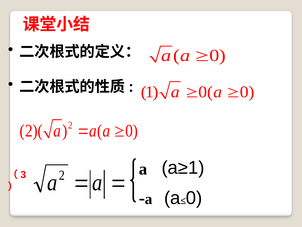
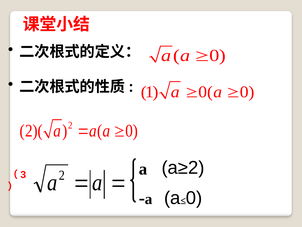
a≥1: a≥1 -> a≥2
